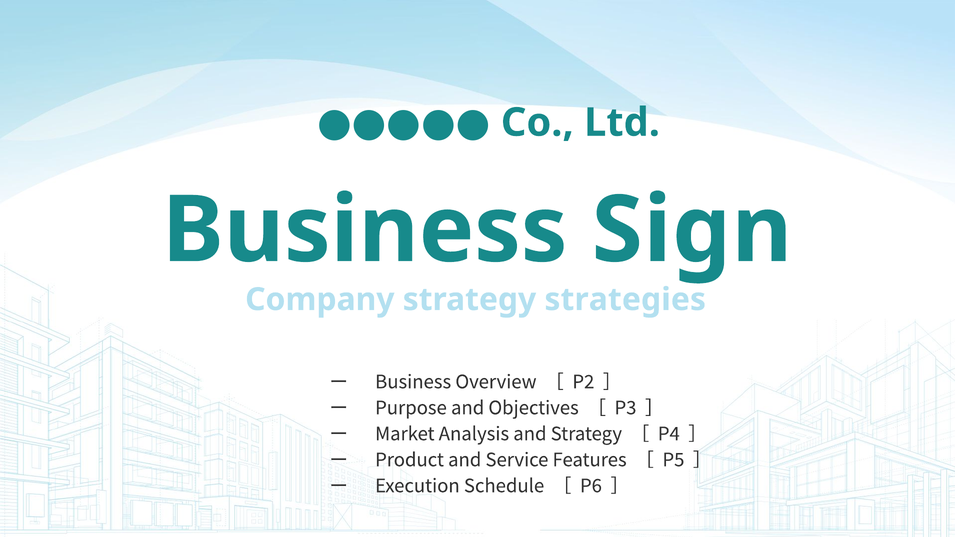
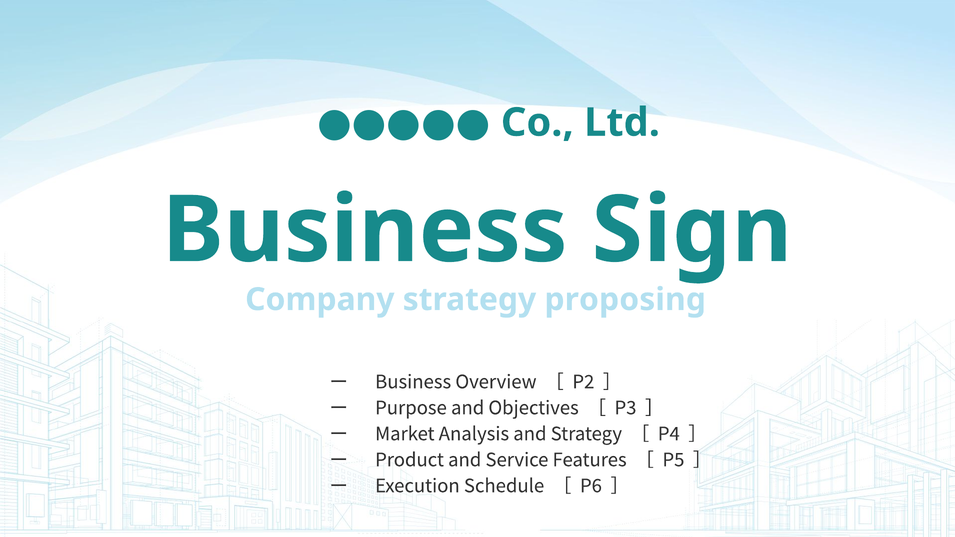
strategies: strategies -> proposing
